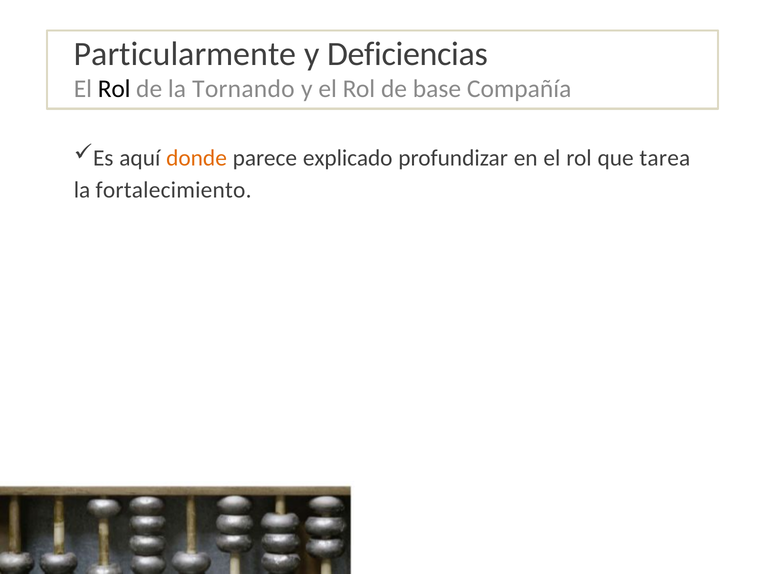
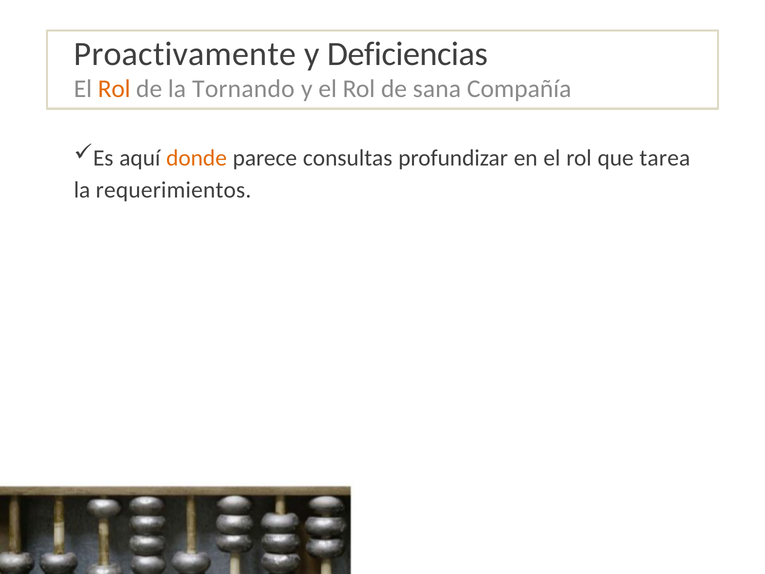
Particularmente: Particularmente -> Proactivamente
Rol at (114, 89) colour: black -> orange
base: base -> sana
explicado: explicado -> consultas
fortalecimiento: fortalecimiento -> requerimientos
